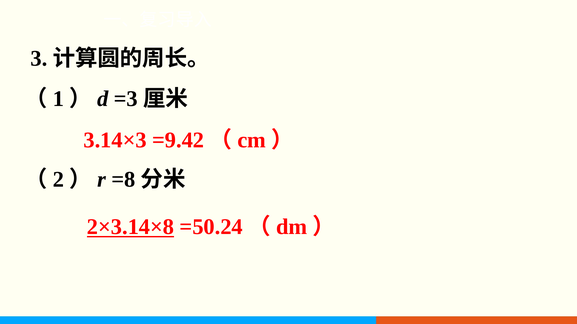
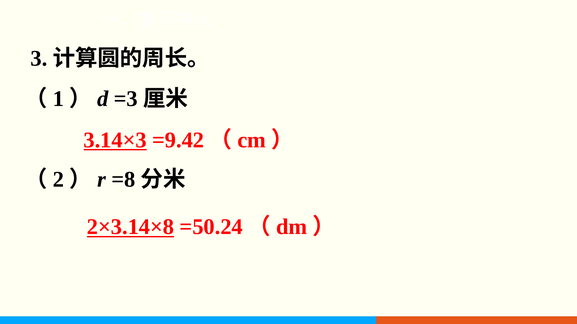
3.14×3 underline: none -> present
